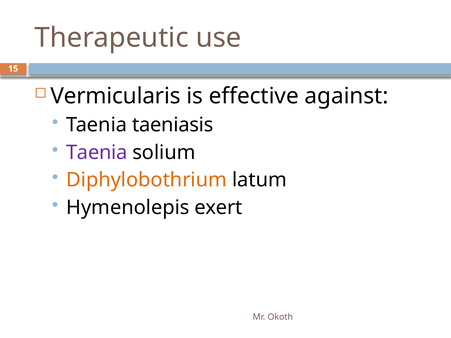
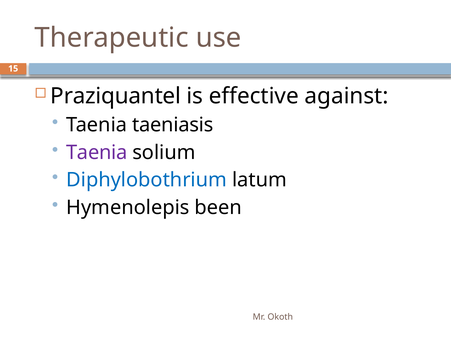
Vermicularis: Vermicularis -> Praziquantel
Diphylobothrium colour: orange -> blue
exert: exert -> been
